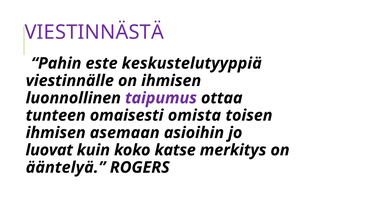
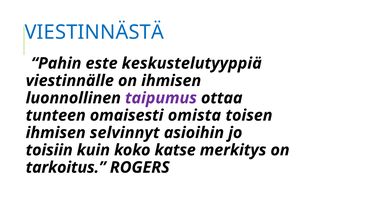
VIESTINNÄSTÄ colour: purple -> blue
asemaan: asemaan -> selvinnyt
luovat: luovat -> toisiin
ääntelyä: ääntelyä -> tarkoitus
